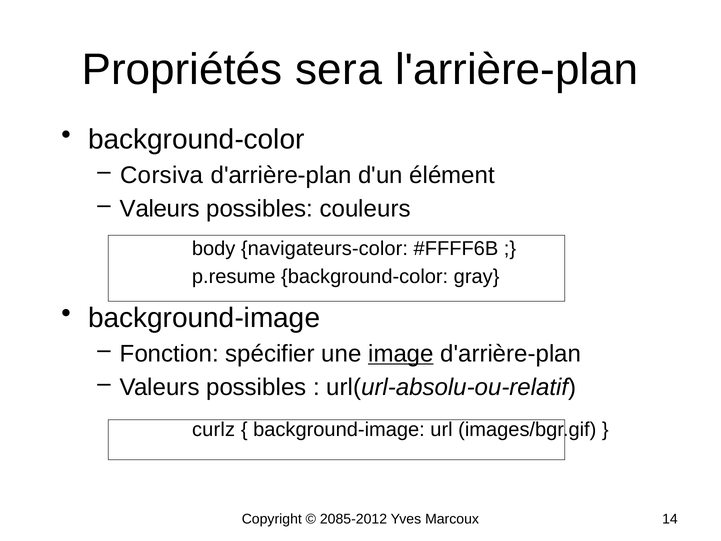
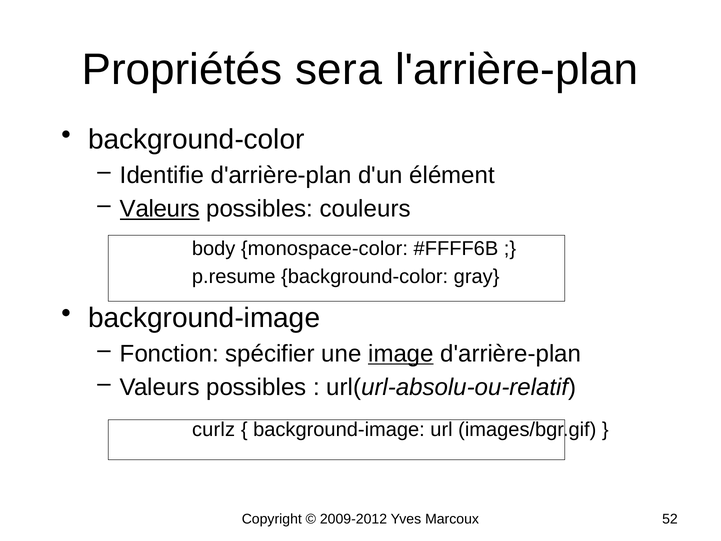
Corsiva: Corsiva -> Identifie
Valeurs at (160, 209) underline: none -> present
navigateurs-color: navigateurs-color -> monospace-color
2085-2012: 2085-2012 -> 2009-2012
14: 14 -> 52
